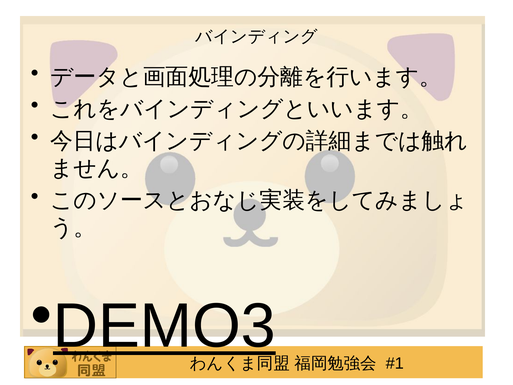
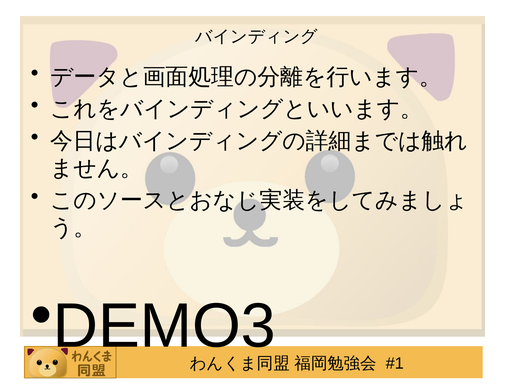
DEMO3 underline: present -> none
